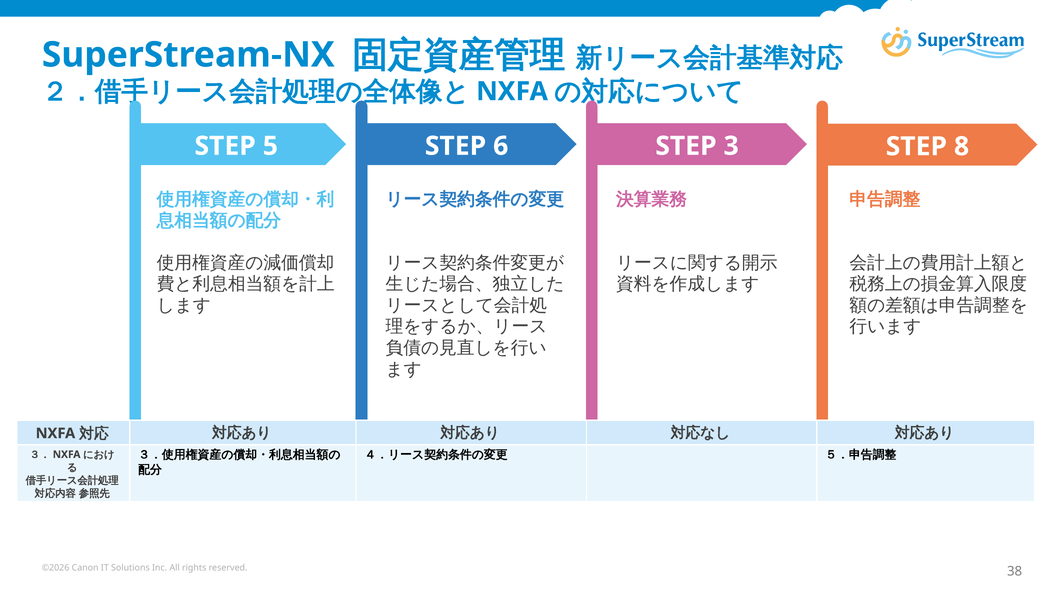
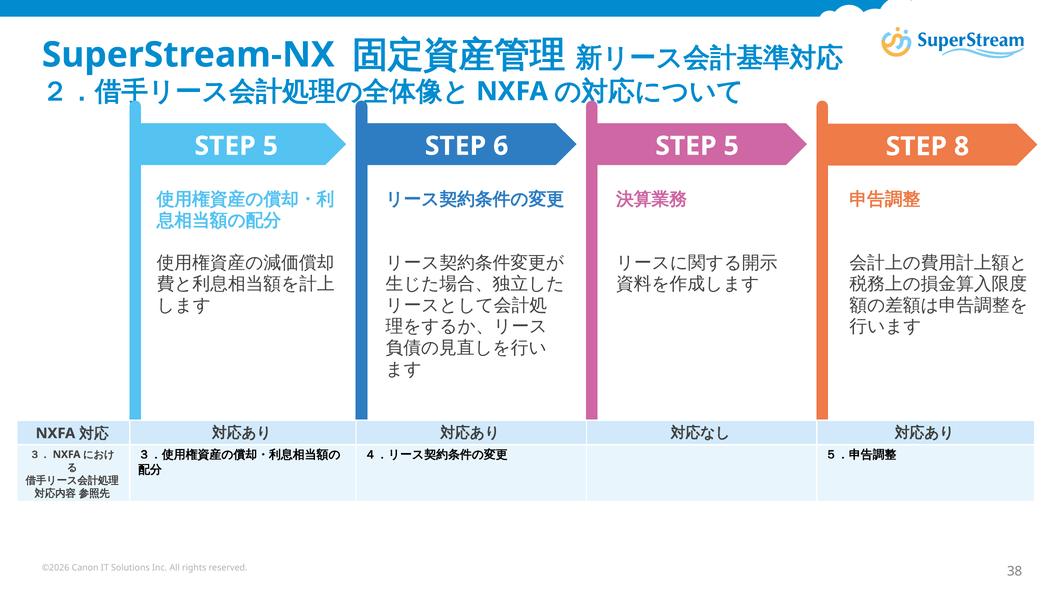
6 STEP 3: 3 -> 5
